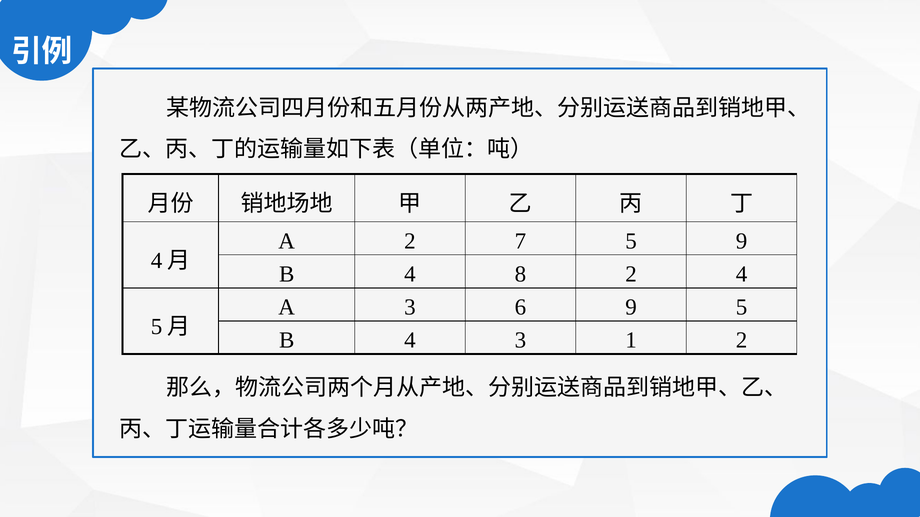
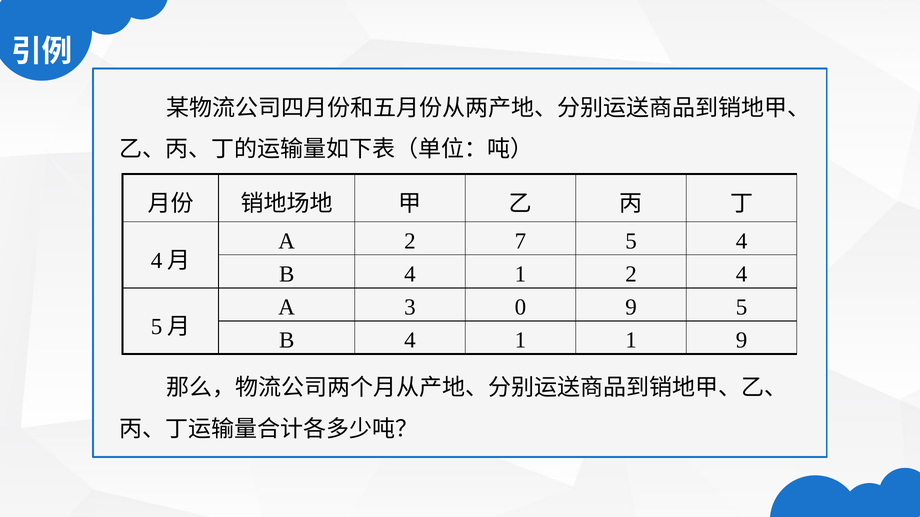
5 9: 9 -> 4
8 at (520, 274): 8 -> 1
6: 6 -> 0
3 at (520, 341): 3 -> 1
1 2: 2 -> 9
